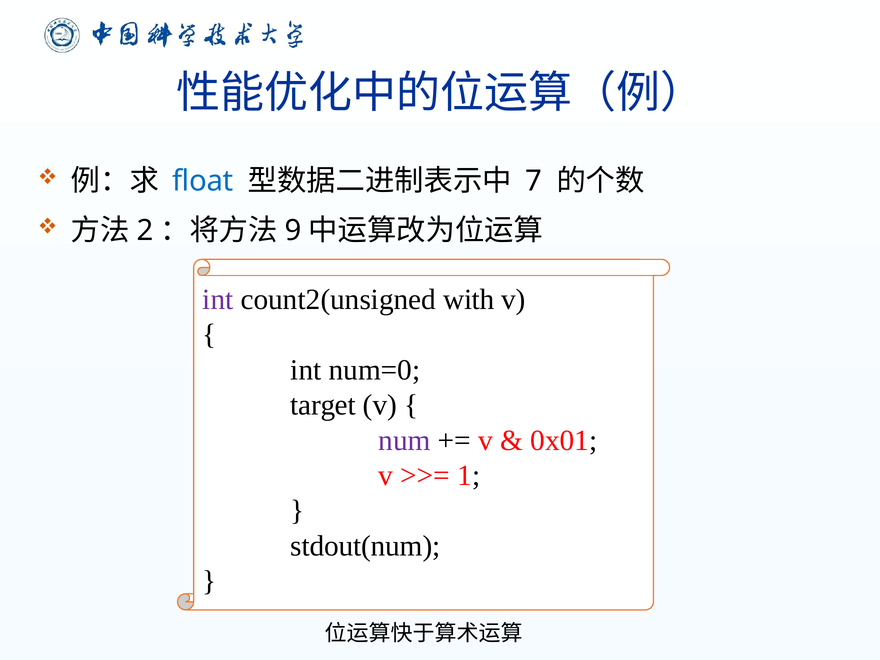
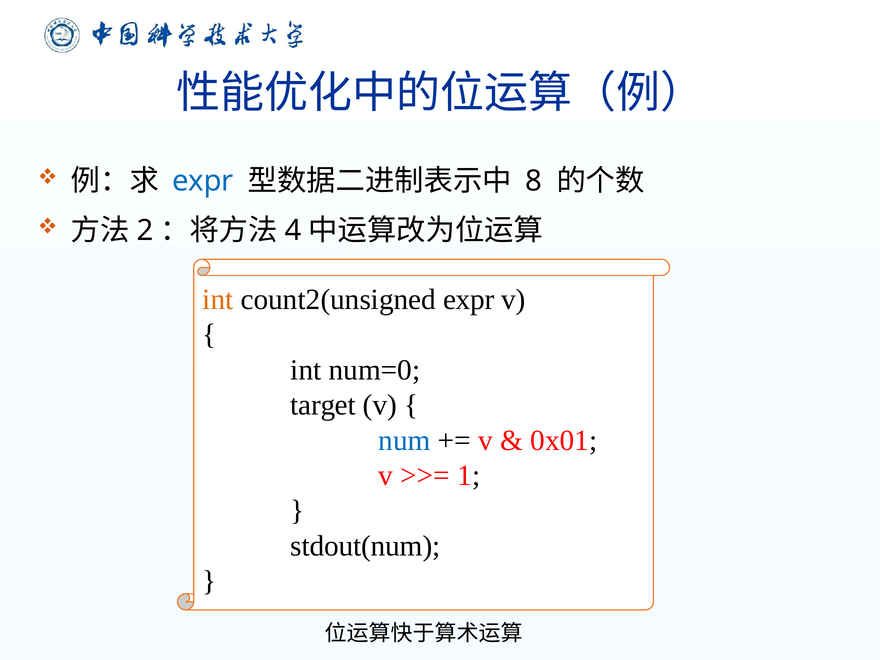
float at (203, 181): float -> expr
7: 7 -> 8
9: 9 -> 4
int at (218, 300) colour: purple -> orange
count2(unsigned with: with -> expr
num colour: purple -> blue
